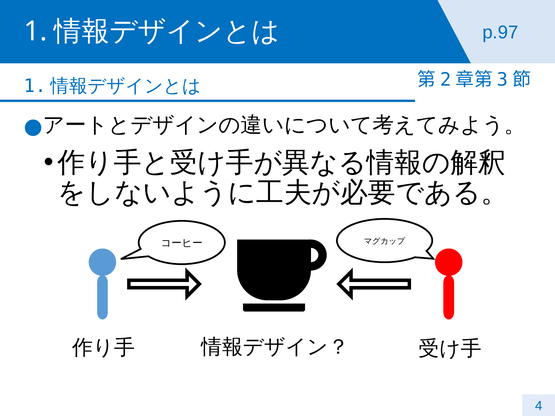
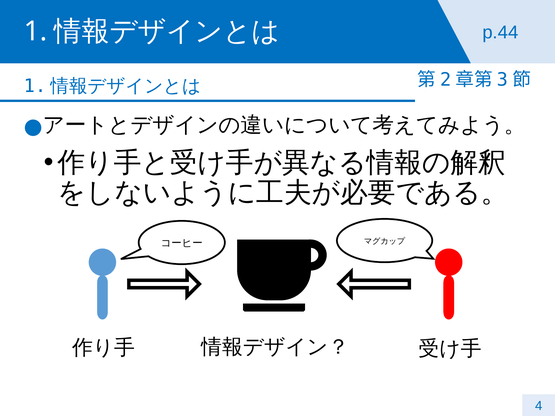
p.97: p.97 -> p.44
